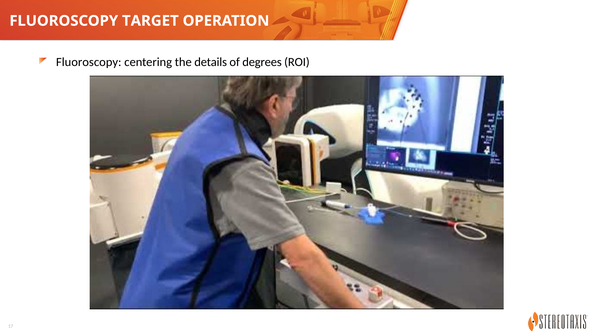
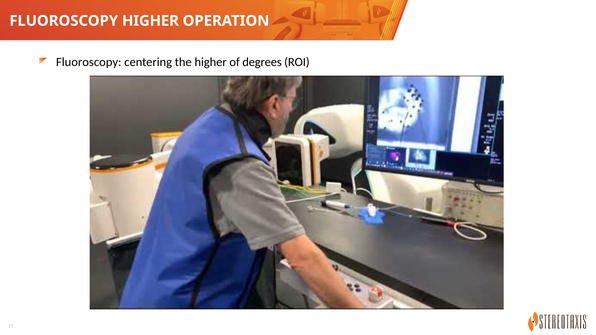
FLUOROSCOPY TARGET: TARGET -> HIGHER
the details: details -> higher
